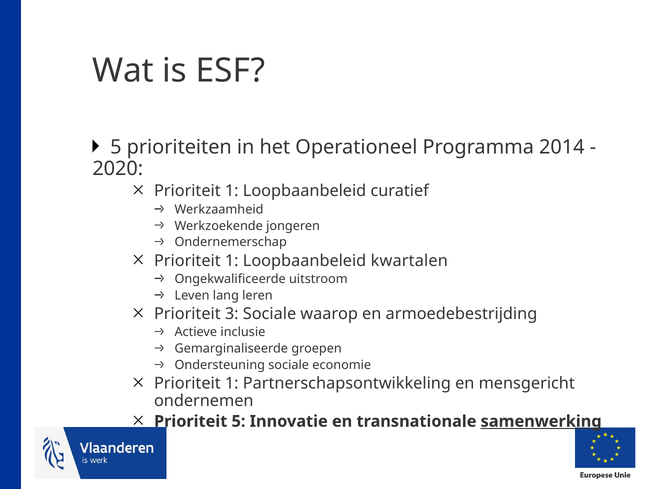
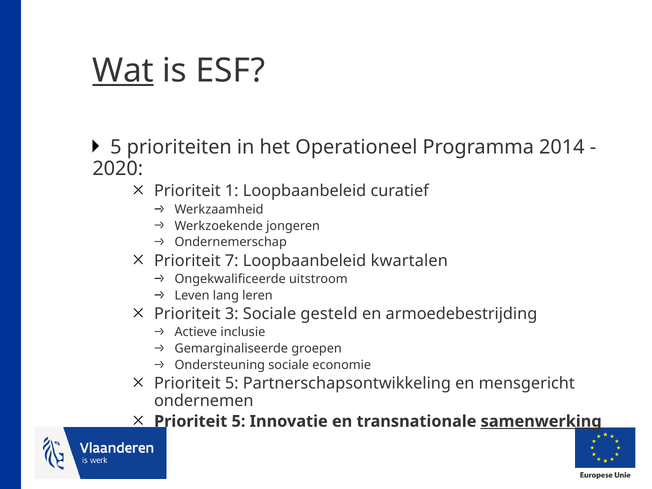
Wat underline: none -> present
1 at (232, 261): 1 -> 7
waarop: waarop -> gesteld
1 at (232, 383): 1 -> 5
